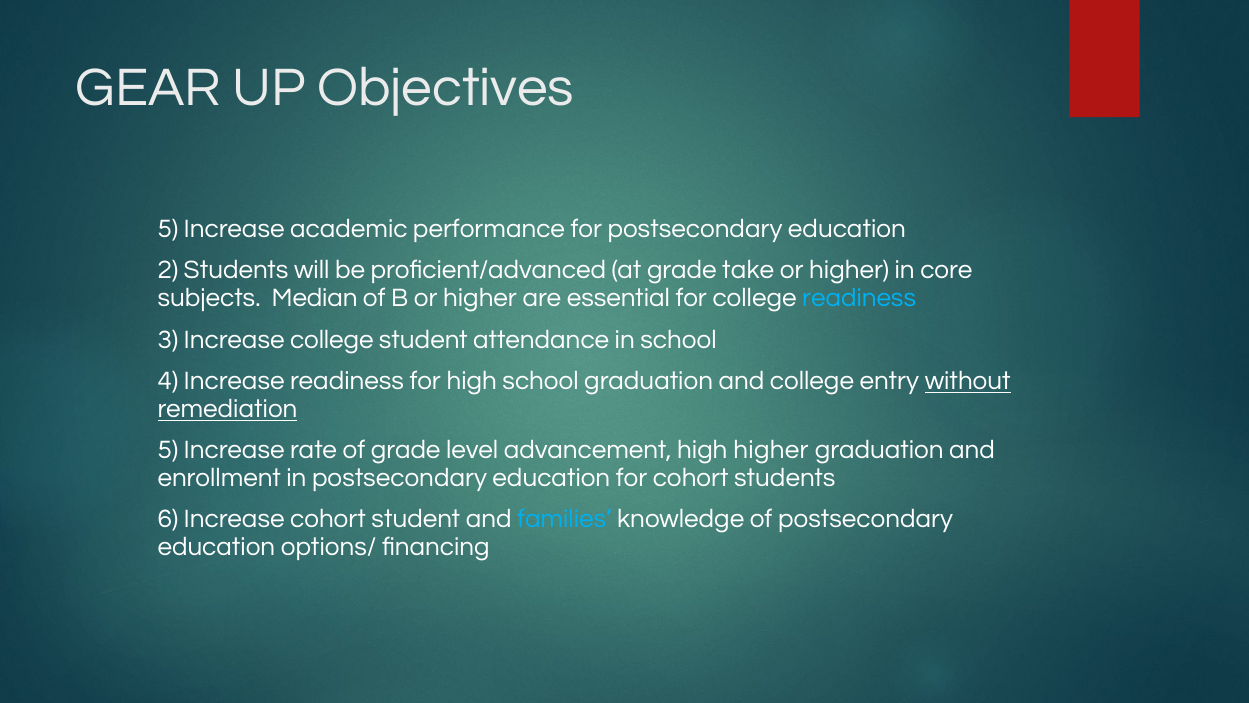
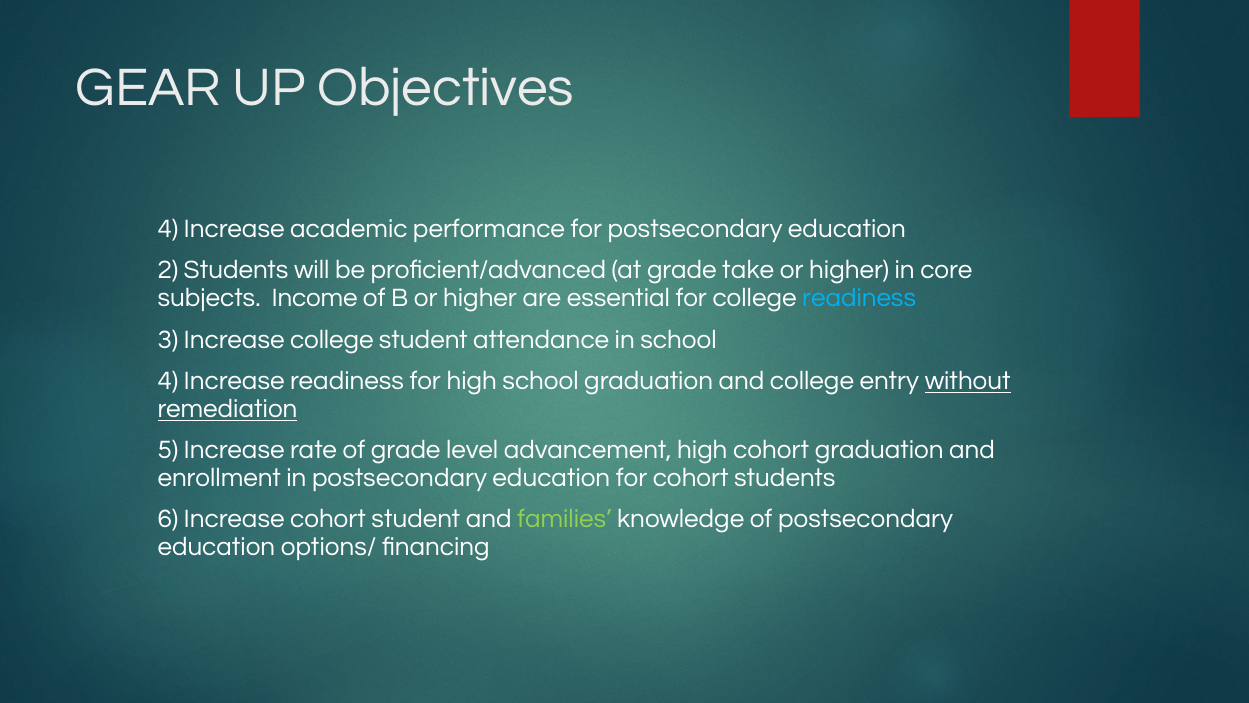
5 at (168, 229): 5 -> 4
Median: Median -> Income
high higher: higher -> cohort
families colour: light blue -> light green
